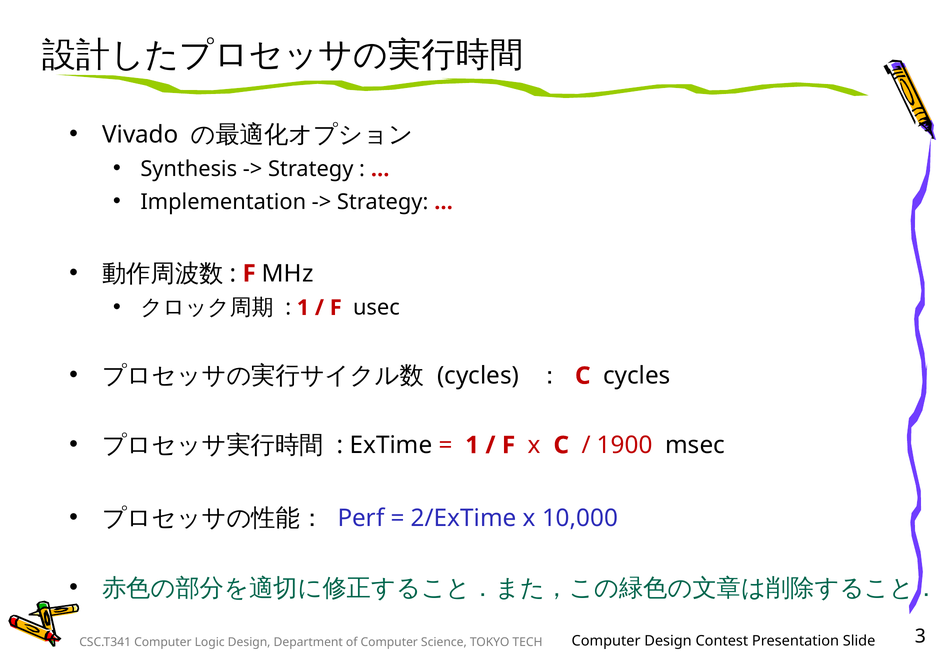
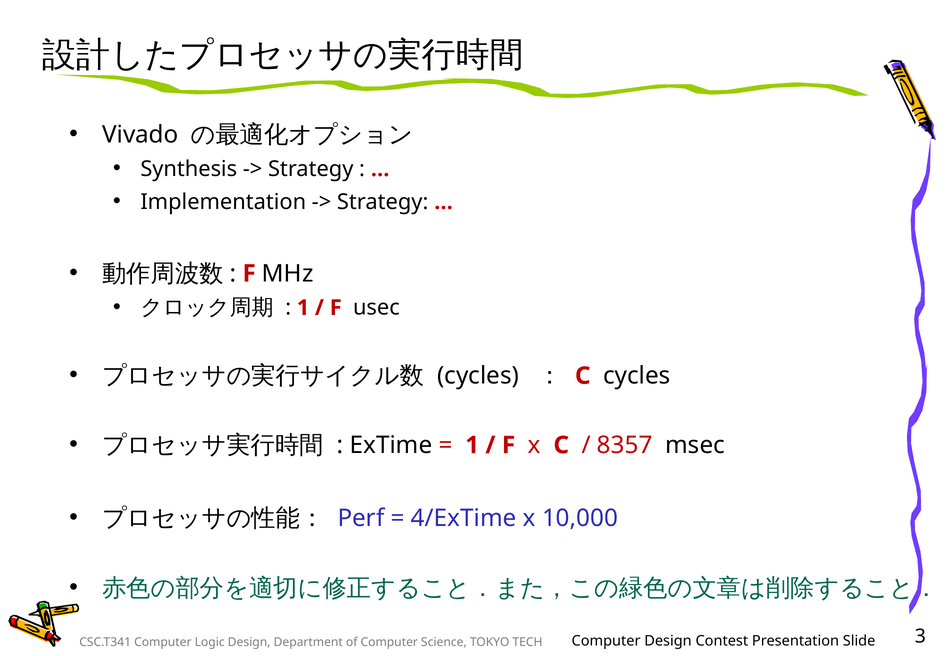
1900: 1900 -> 8357
2/ExTime: 2/ExTime -> 4/ExTime
